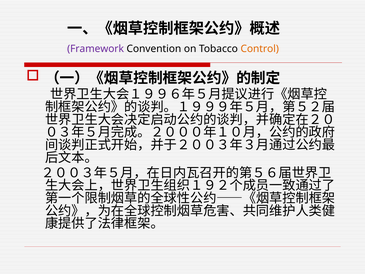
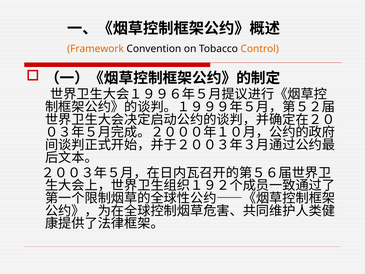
Framework colour: purple -> orange
